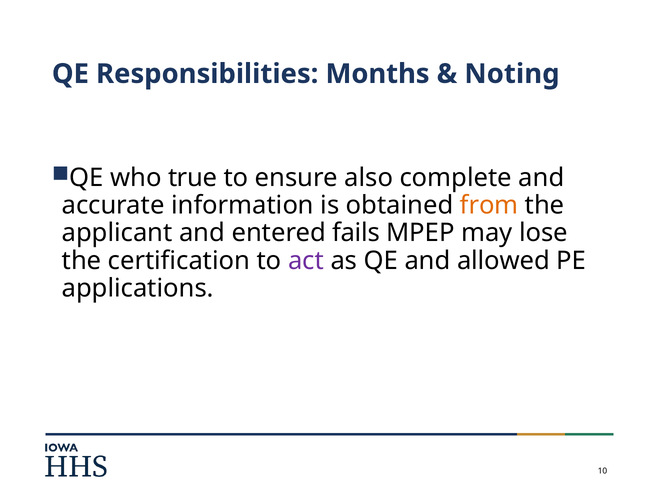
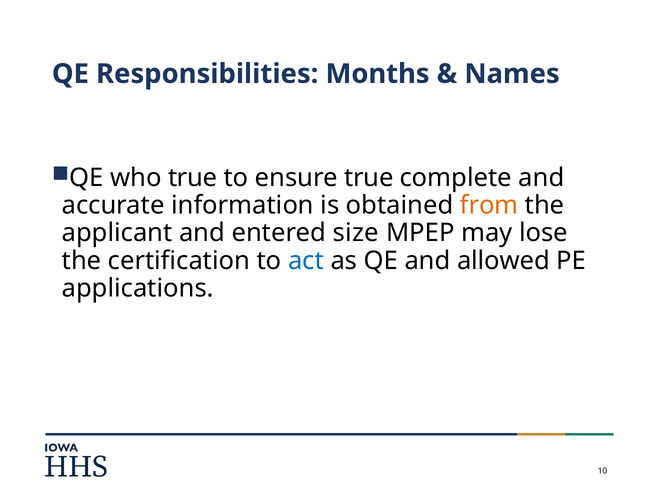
Noting: Noting -> Names
ensure also: also -> true
fails: fails -> size
act colour: purple -> blue
